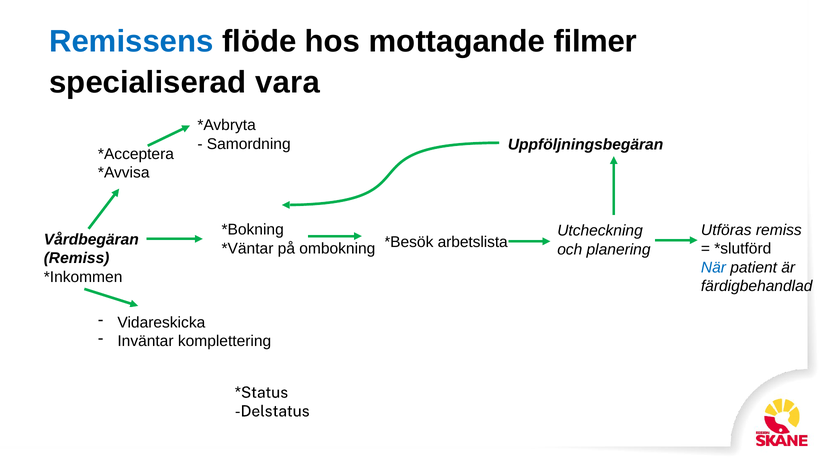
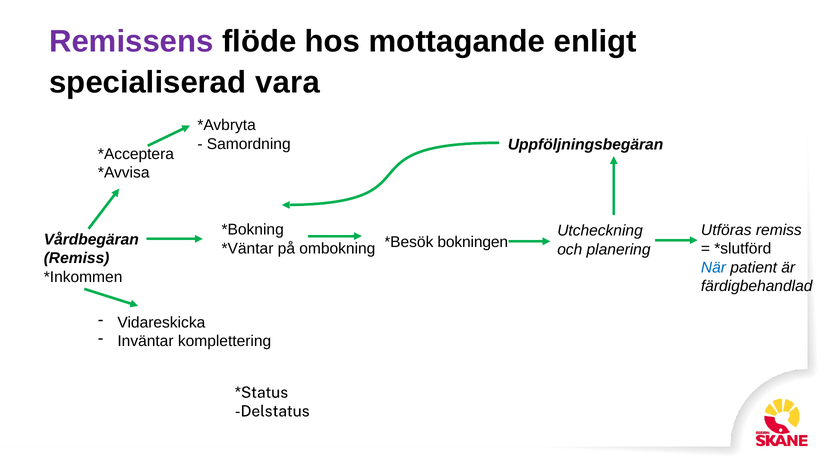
Remissens colour: blue -> purple
filmer: filmer -> enligt
arbetslista: arbetslista -> bokningen
